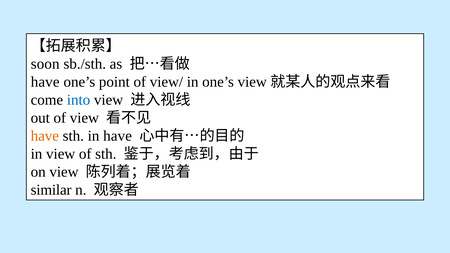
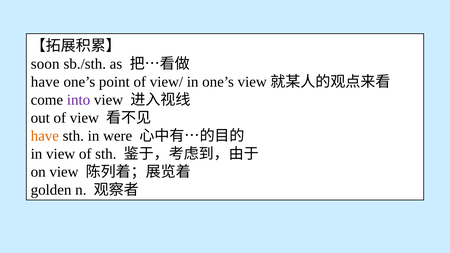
into colour: blue -> purple
in have: have -> were
similar: similar -> golden
